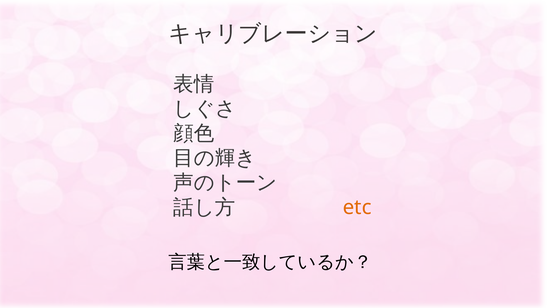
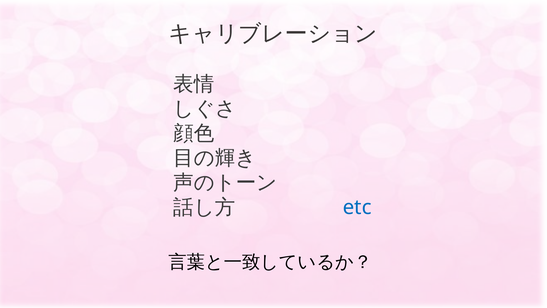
etc colour: orange -> blue
